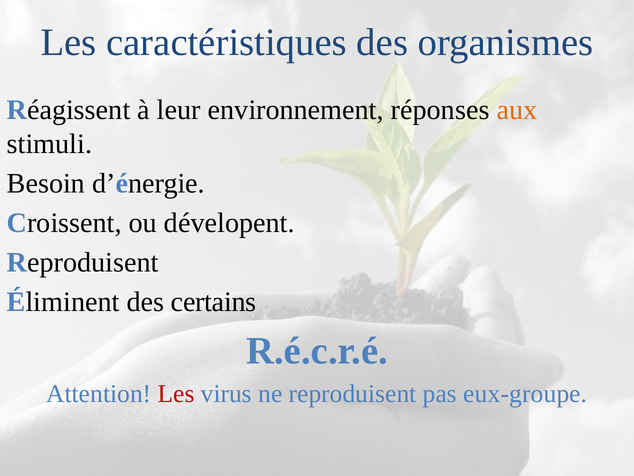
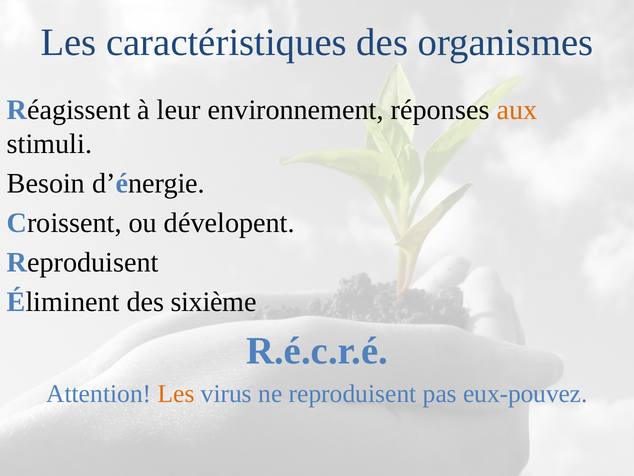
certains: certains -> sixième
Les at (176, 393) colour: red -> orange
eux-groupe: eux-groupe -> eux-pouvez
